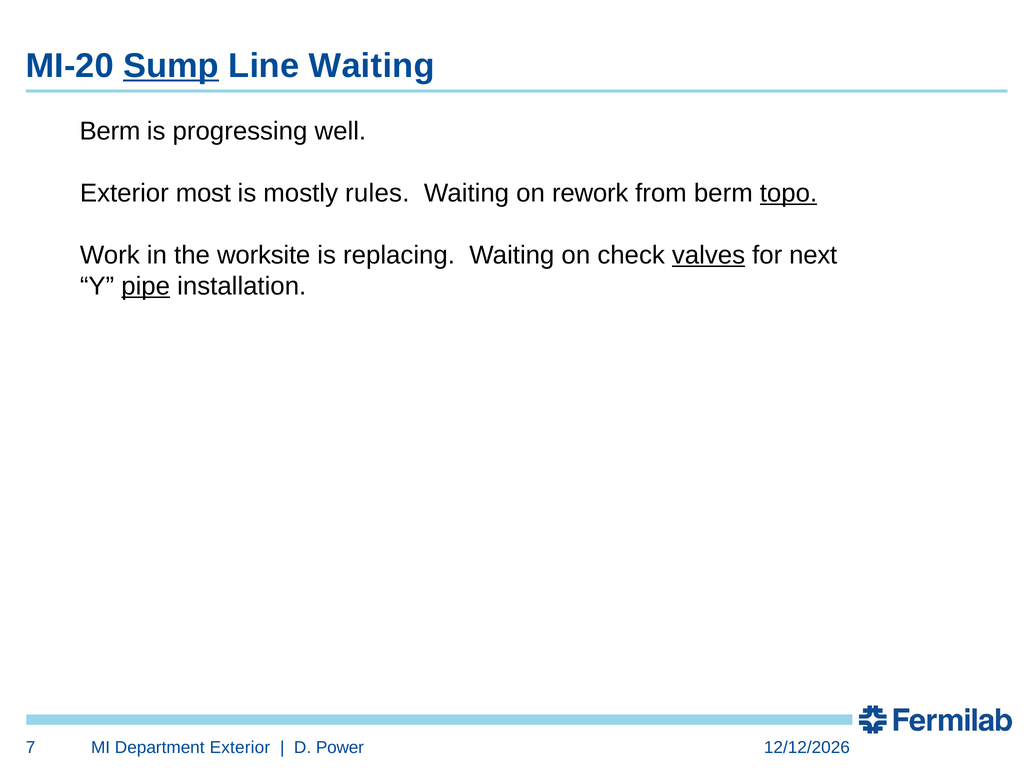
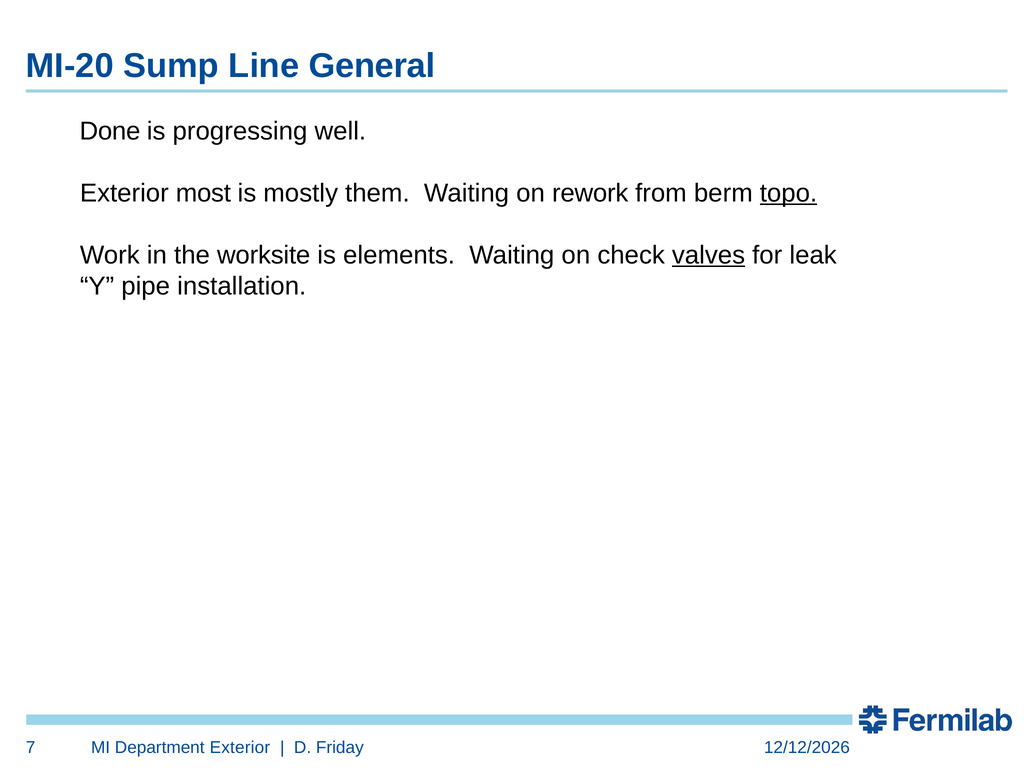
Sump underline: present -> none
Line Waiting: Waiting -> General
Berm at (110, 131): Berm -> Done
rules: rules -> them
replacing: replacing -> elements
next: next -> leak
pipe underline: present -> none
Power: Power -> Friday
